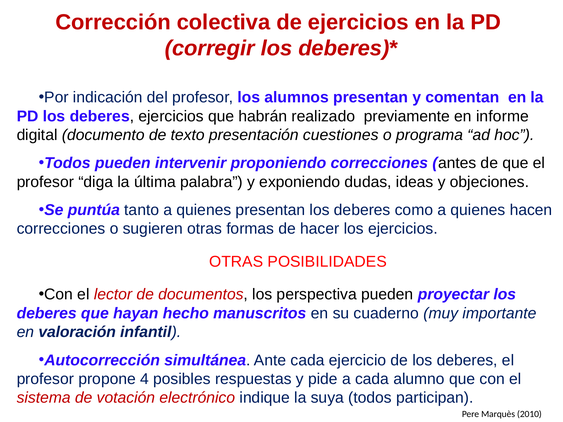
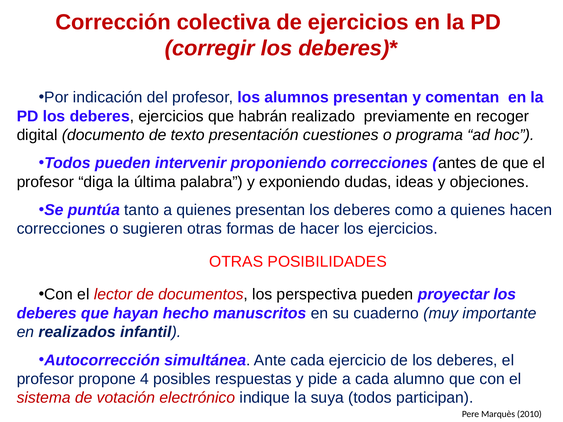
informe: informe -> recoger
valoración: valoración -> realizados
